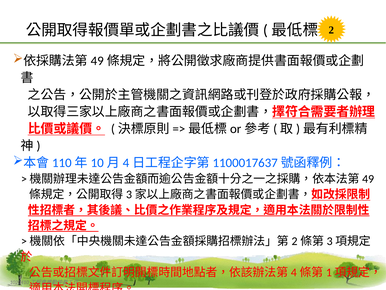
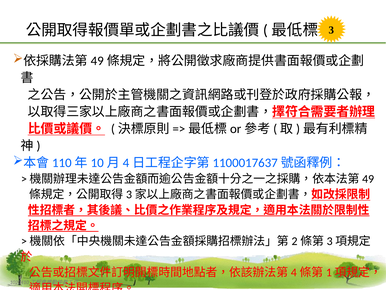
2: 2 -> 3
